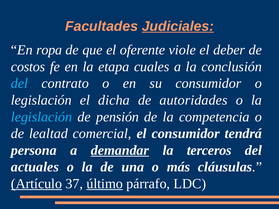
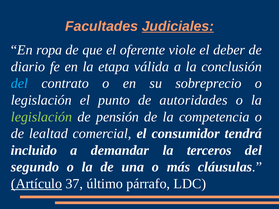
costos: costos -> diario
cuales: cuales -> válida
su consumidor: consumidor -> sobreprecio
dicha: dicha -> punto
legislación at (42, 117) colour: light blue -> light green
persona: persona -> incluido
demandar underline: present -> none
actuales: actuales -> segundo
último underline: present -> none
